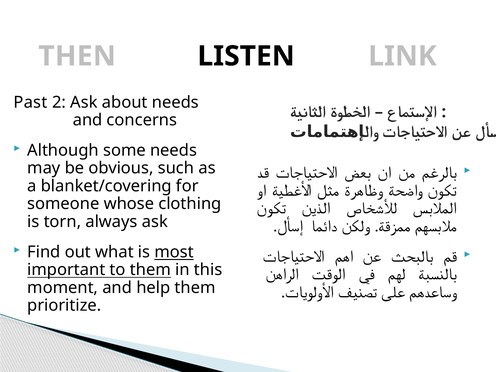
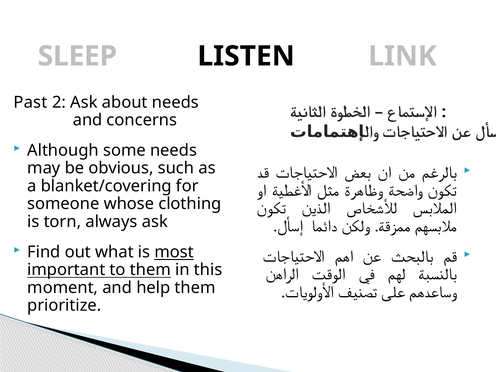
THEN: THEN -> SLEEP
